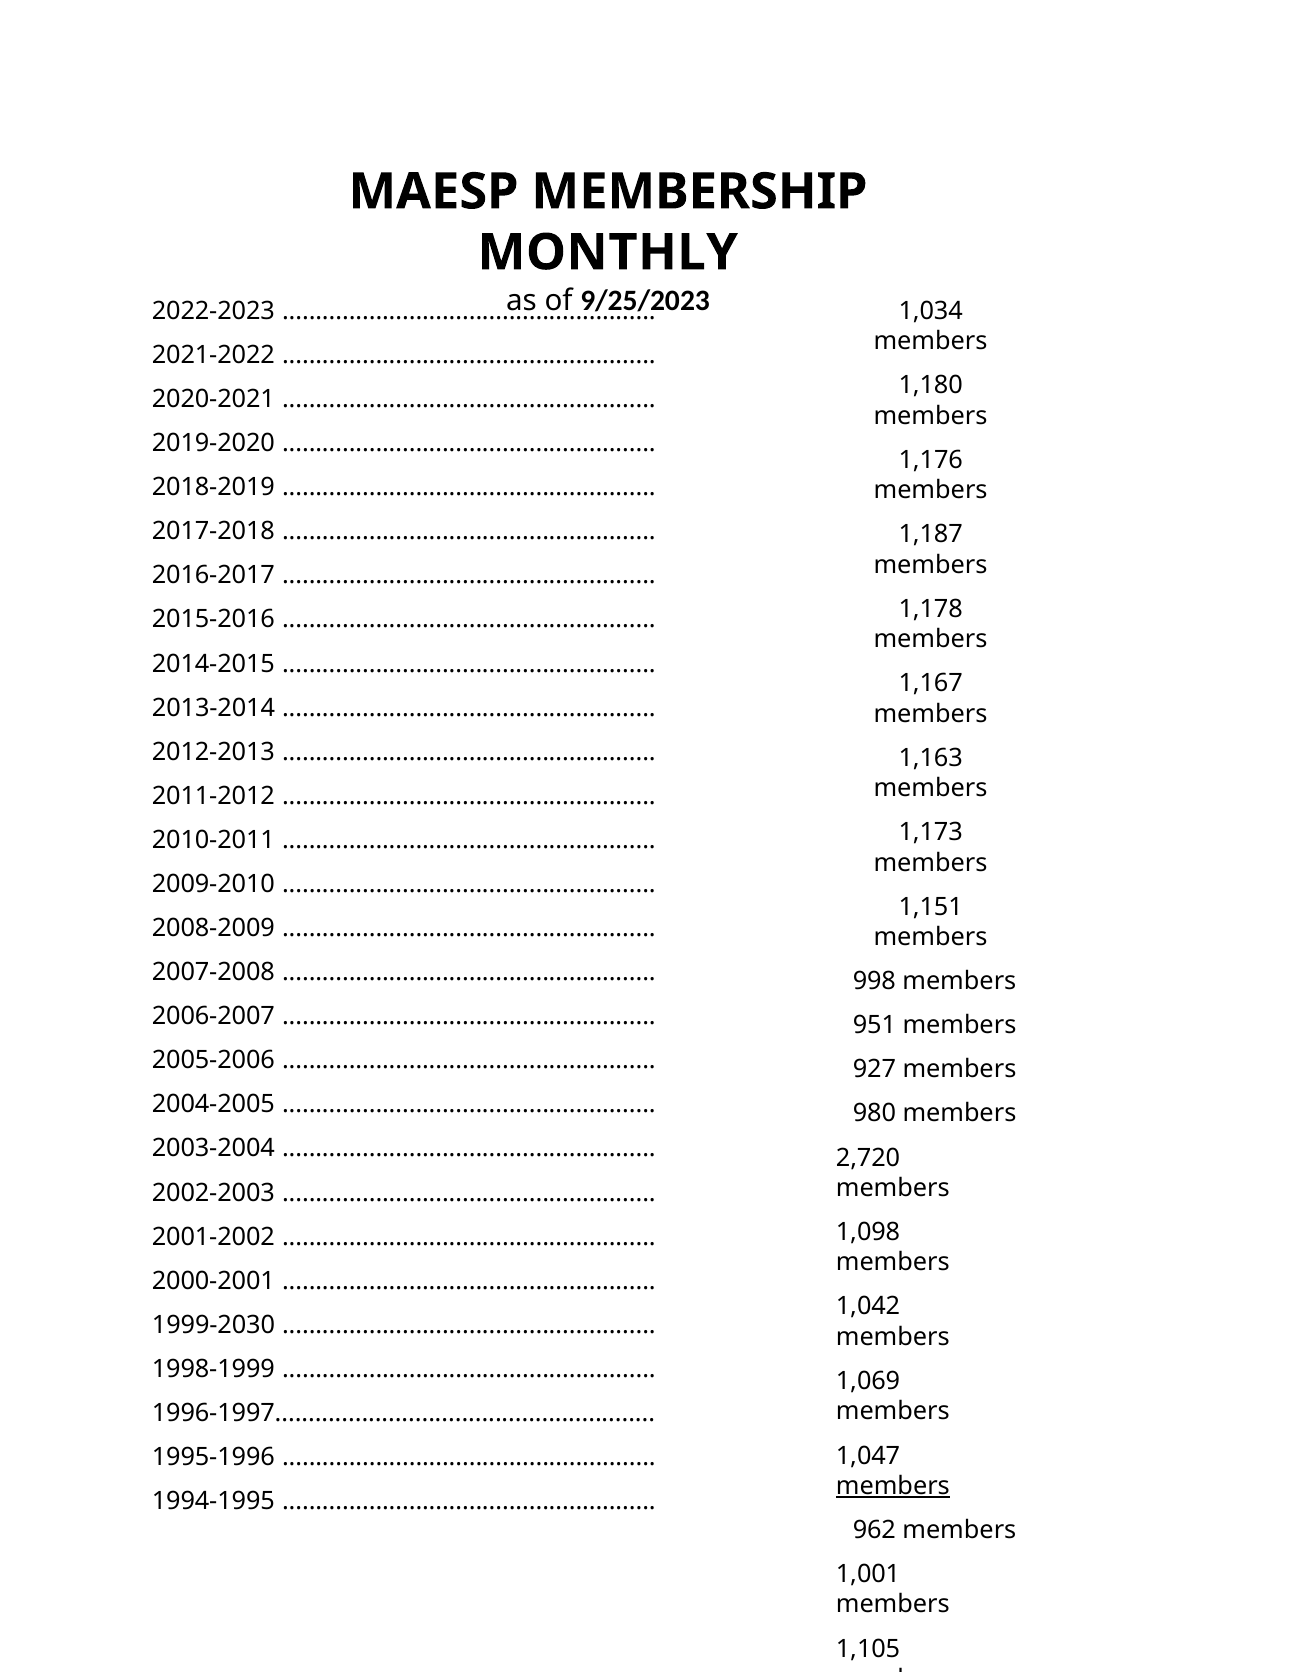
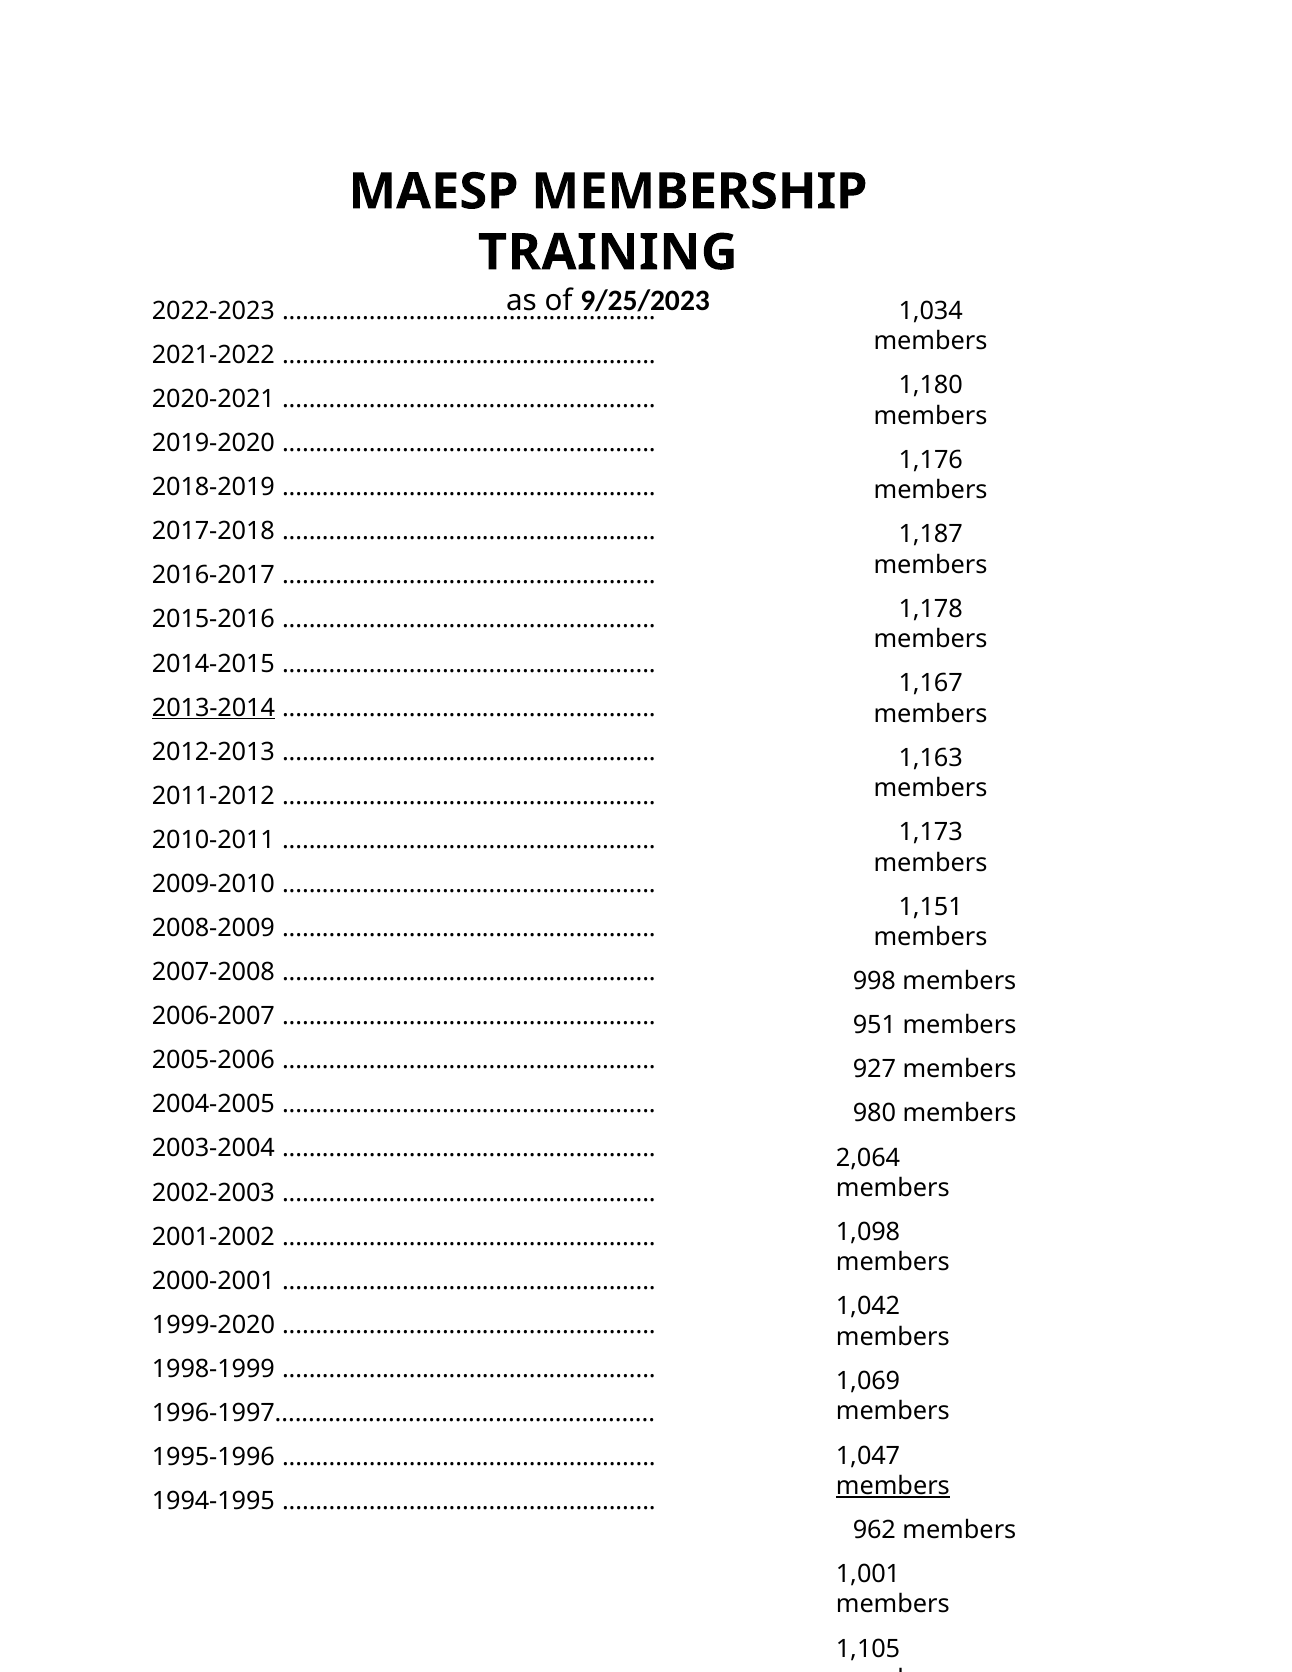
MONTHLY: MONTHLY -> TRAINING
2013-2014 underline: none -> present
2,720: 2,720 -> 2,064
1999-2030: 1999-2030 -> 1999-2020
